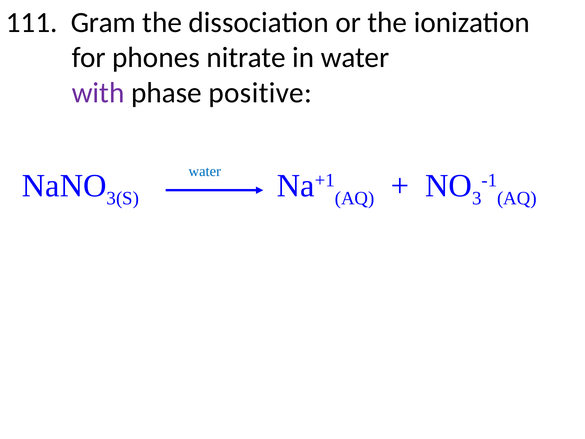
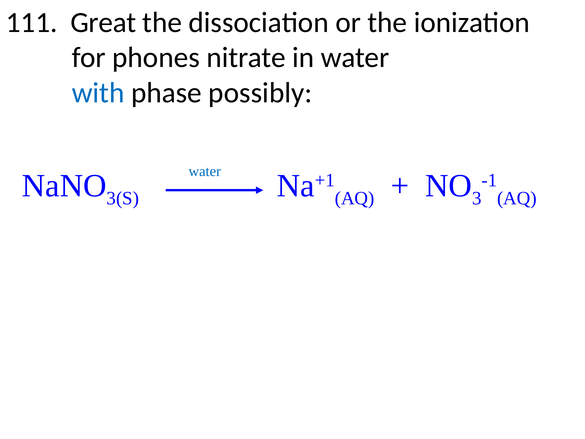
Gram: Gram -> Great
with colour: purple -> blue
positive: positive -> possibly
